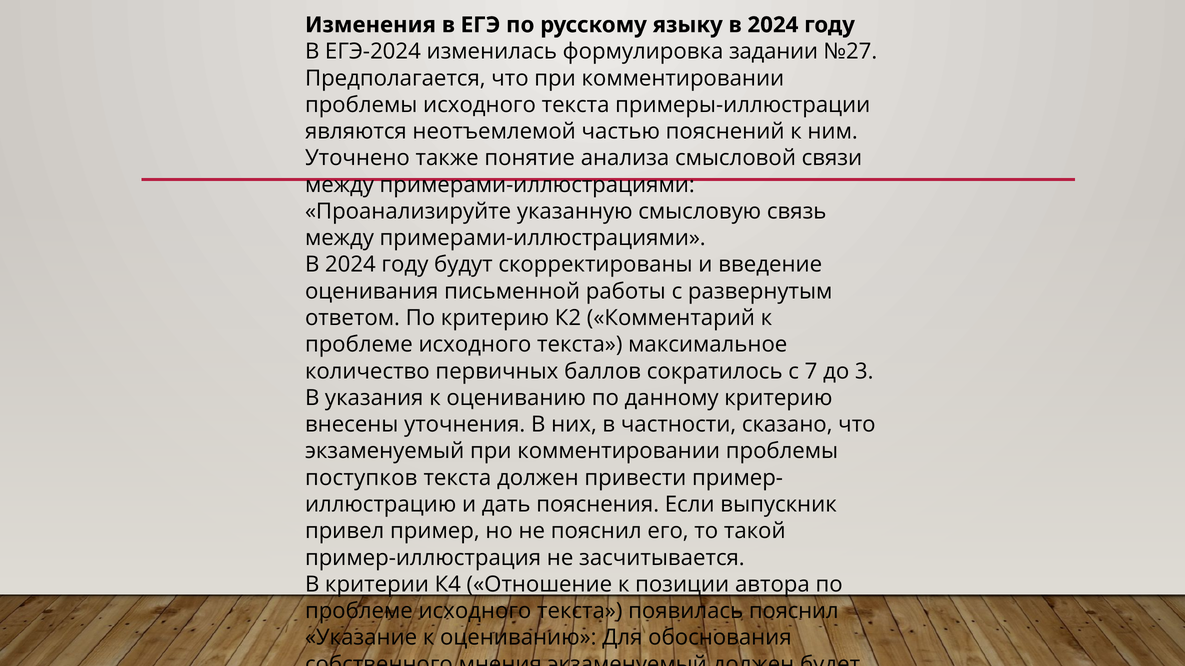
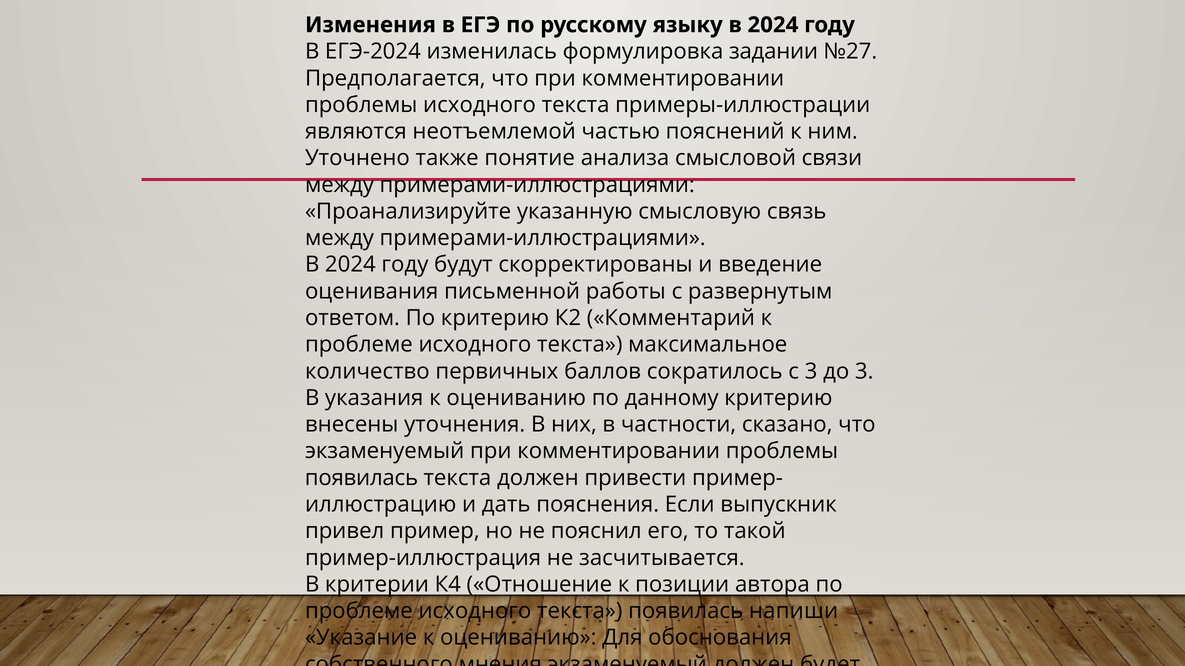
с 7: 7 -> 3
поступков at (361, 478): поступков -> появилась
появилась пояснил: пояснил -> напиши
